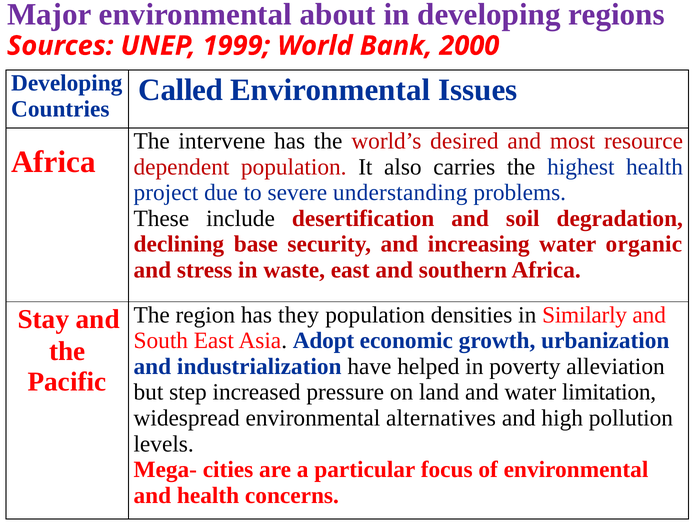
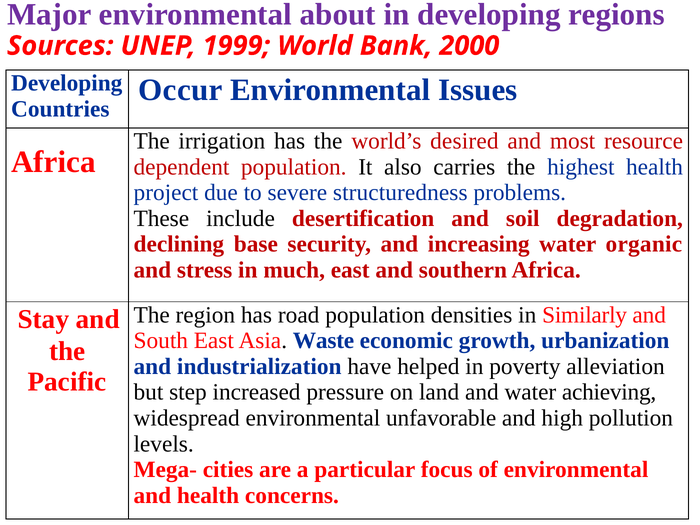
Called: Called -> Occur
intervene: intervene -> irrigation
understanding: understanding -> structuredness
waste: waste -> much
they: they -> road
Adopt: Adopt -> Waste
limitation: limitation -> achieving
alternatives: alternatives -> unfavorable
